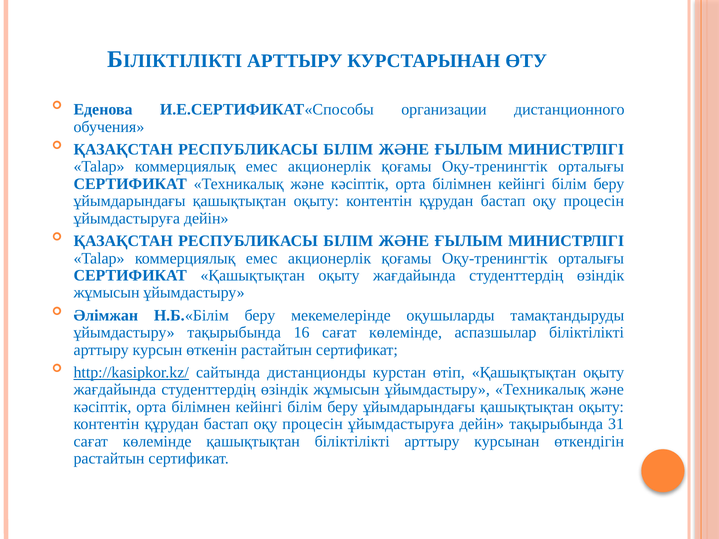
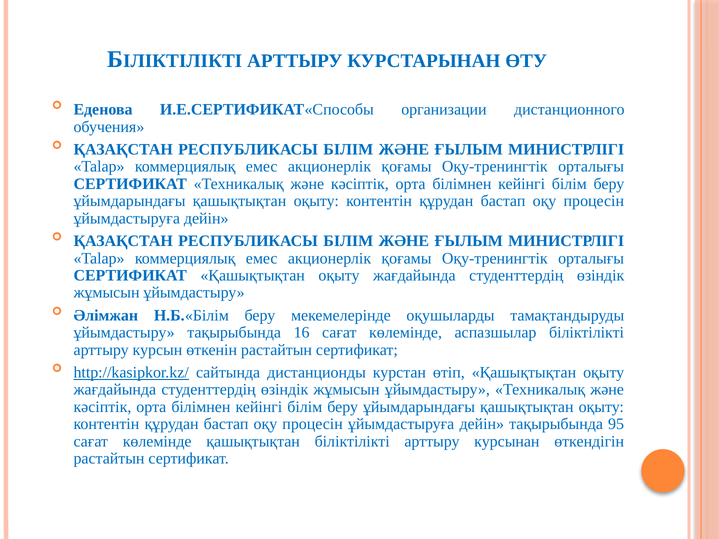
31: 31 -> 95
